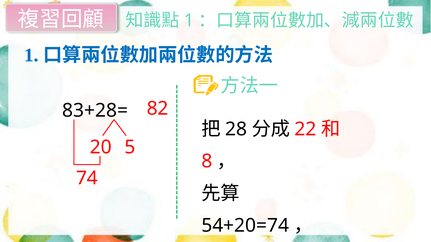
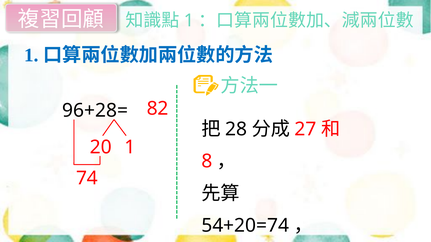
83+28=: 83+28= -> 96+28=
22: 22 -> 27
20 5: 5 -> 1
